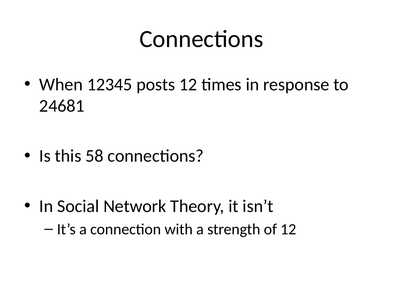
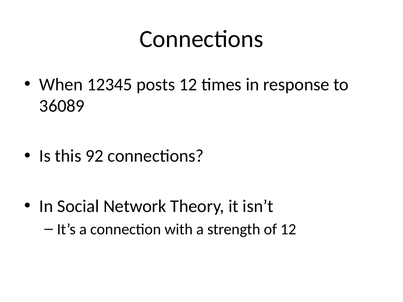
24681: 24681 -> 36089
58: 58 -> 92
